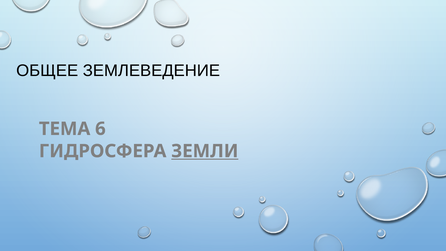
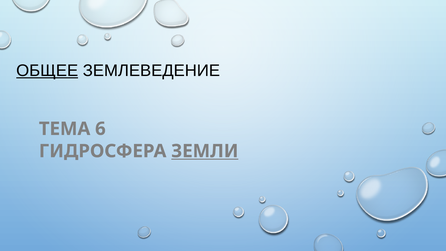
ОБЩЕЕ underline: none -> present
